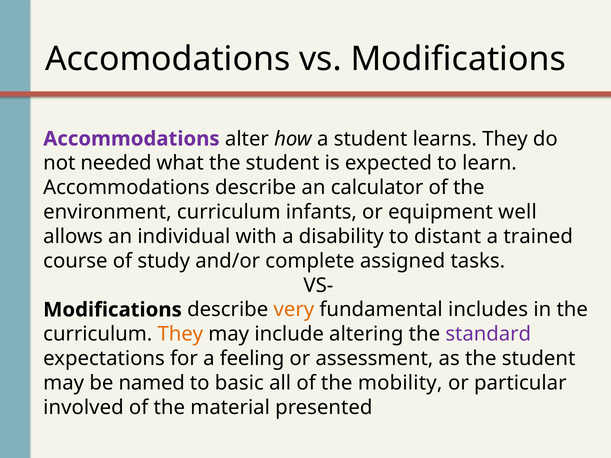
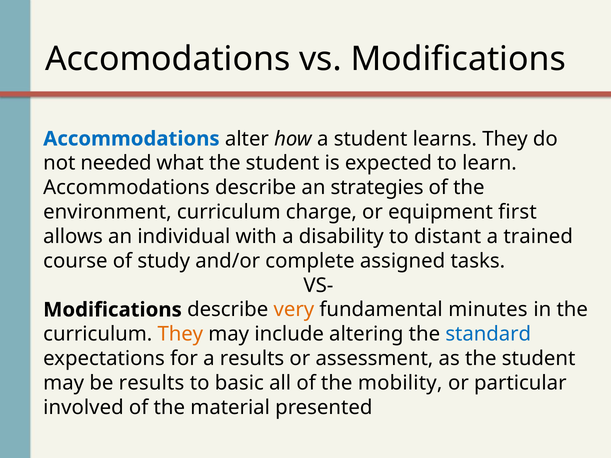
Accommodations at (131, 139) colour: purple -> blue
calculator: calculator -> strategies
infants: infants -> charge
well: well -> first
includes: includes -> minutes
standard colour: purple -> blue
a feeling: feeling -> results
be named: named -> results
